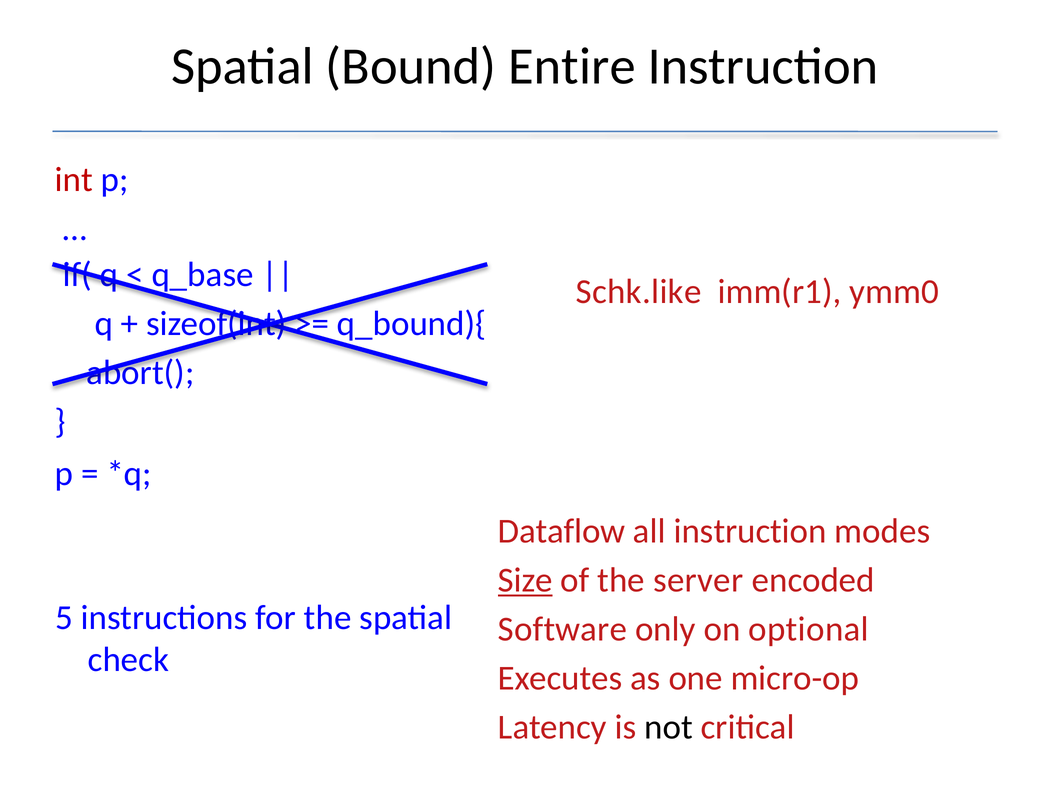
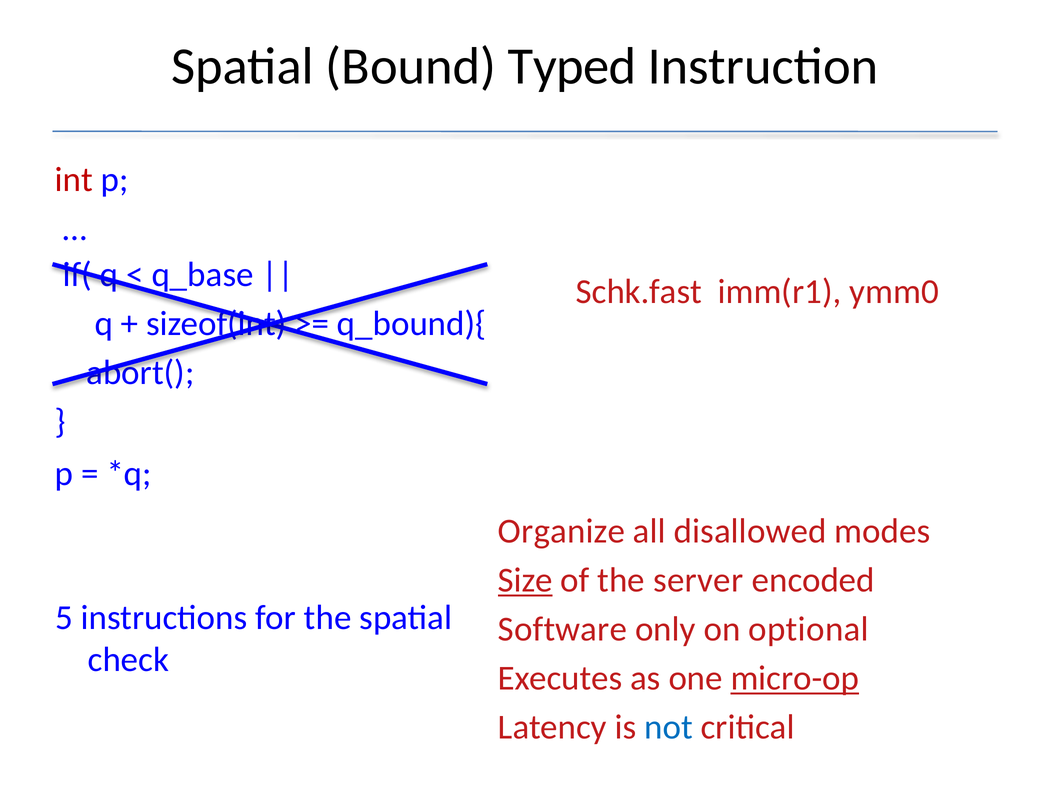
Entire: Entire -> Typed
Schk.like: Schk.like -> Schk.fast
Dataflow: Dataflow -> Organize
all instruction: instruction -> disallowed
micro-op underline: none -> present
not colour: black -> blue
